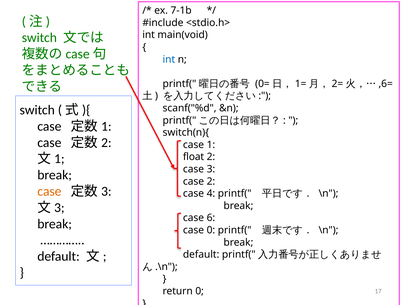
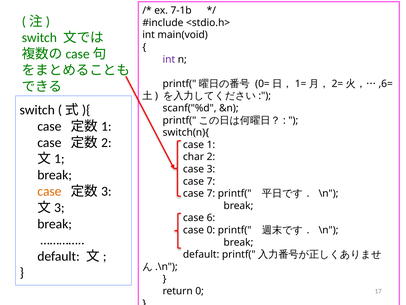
int at (169, 59) colour: blue -> purple
float: float -> char
2 at (211, 181): 2 -> 7
4 at (211, 193): 4 -> 7
